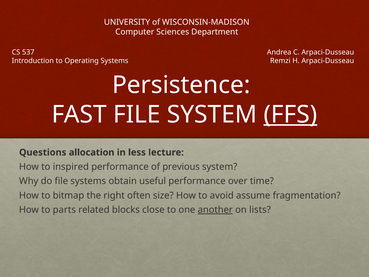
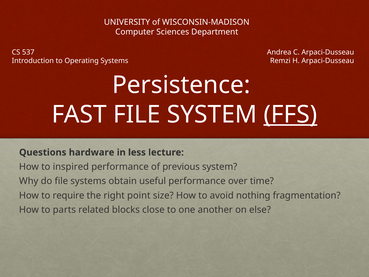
allocation: allocation -> hardware
bitmap: bitmap -> require
often: often -> point
assume: assume -> nothing
another underline: present -> none
lists: lists -> else
